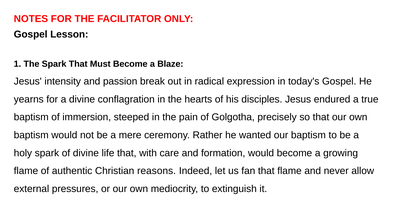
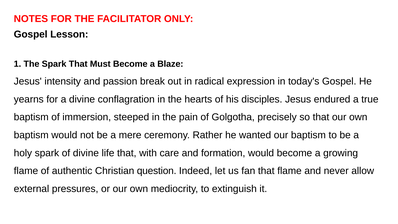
reasons: reasons -> question
